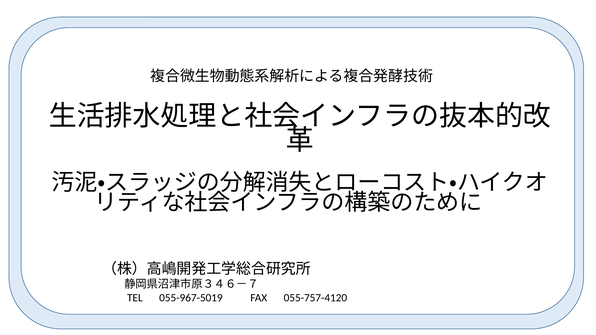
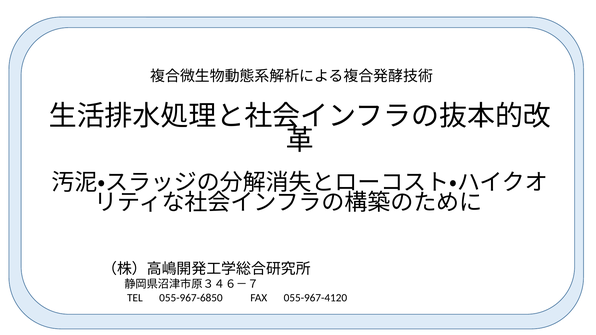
055-967-5019: 055-967-5019 -> 055-967-6850
055-757-4120: 055-757-4120 -> 055-967-4120
